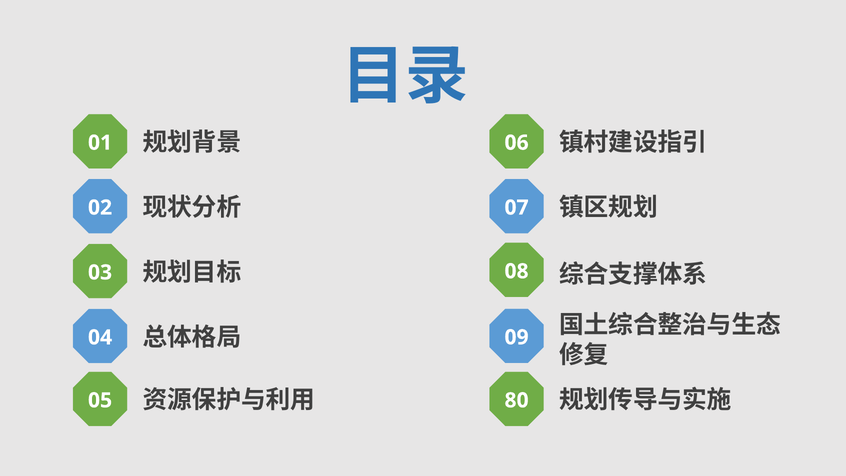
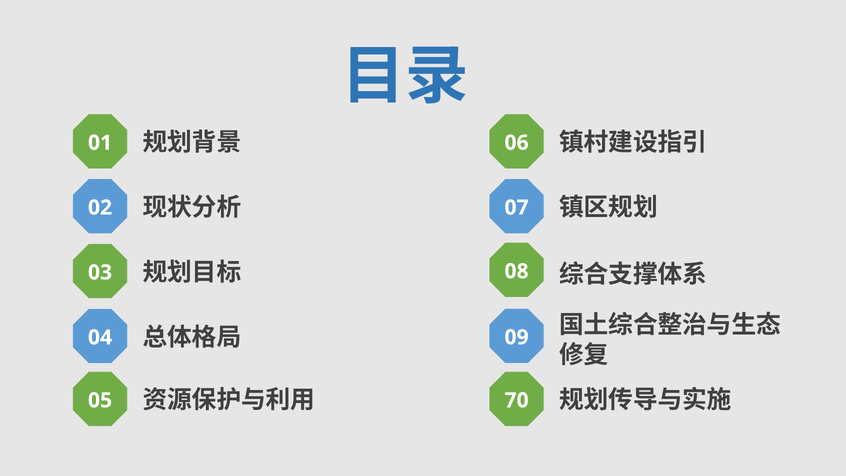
80: 80 -> 70
